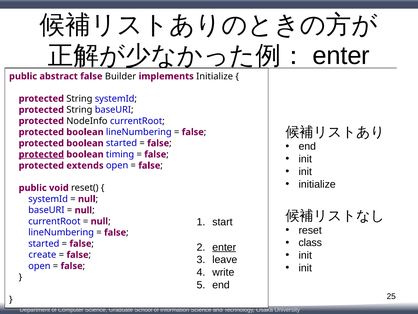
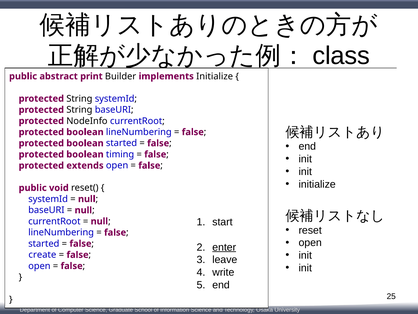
enter at (341, 56): enter -> class
abstract false: false -> print
protected at (41, 154) underline: present -> none
class at (310, 242): class -> open
